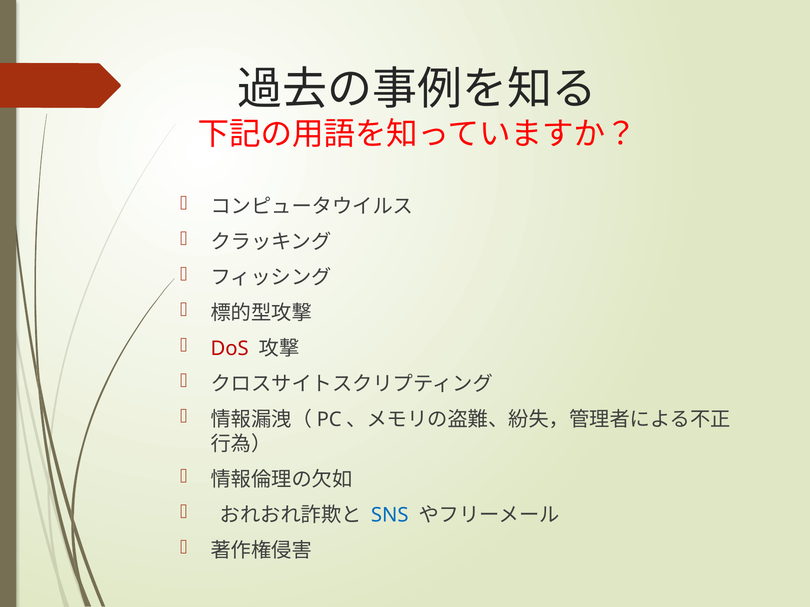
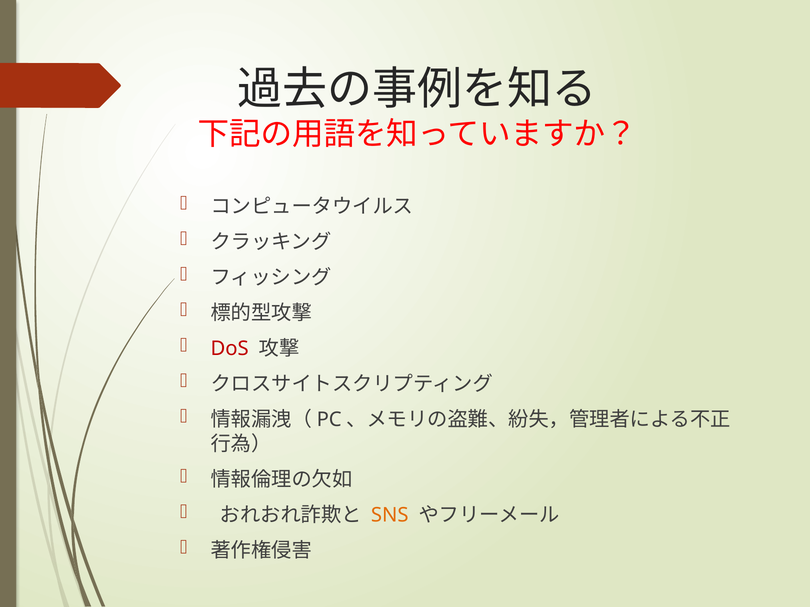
SNS colour: blue -> orange
